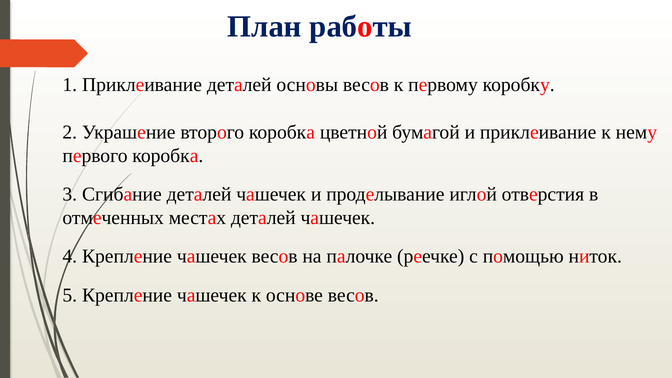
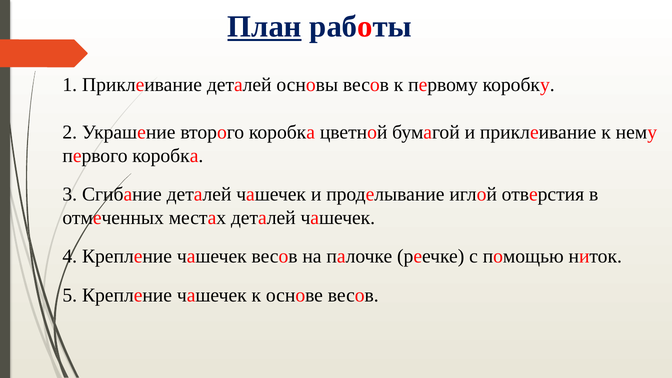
План underline: none -> present
